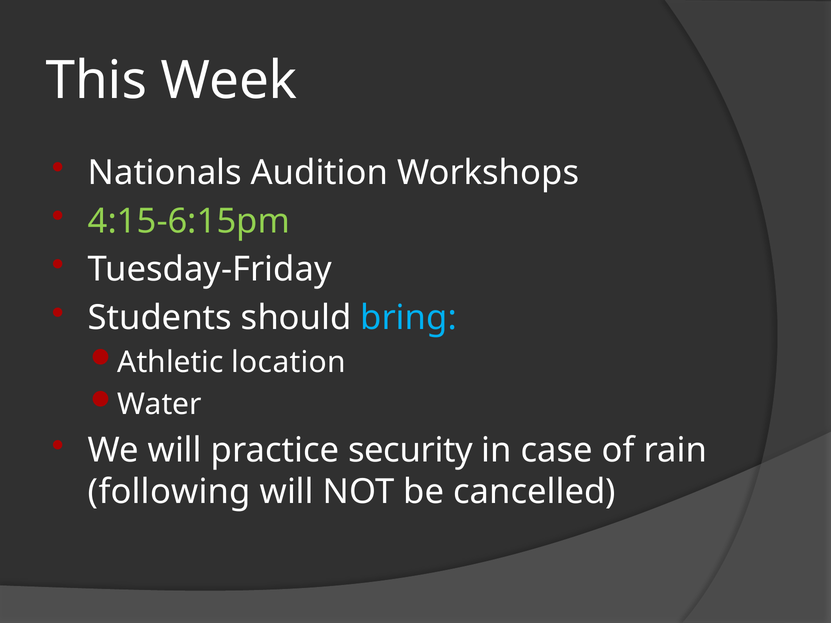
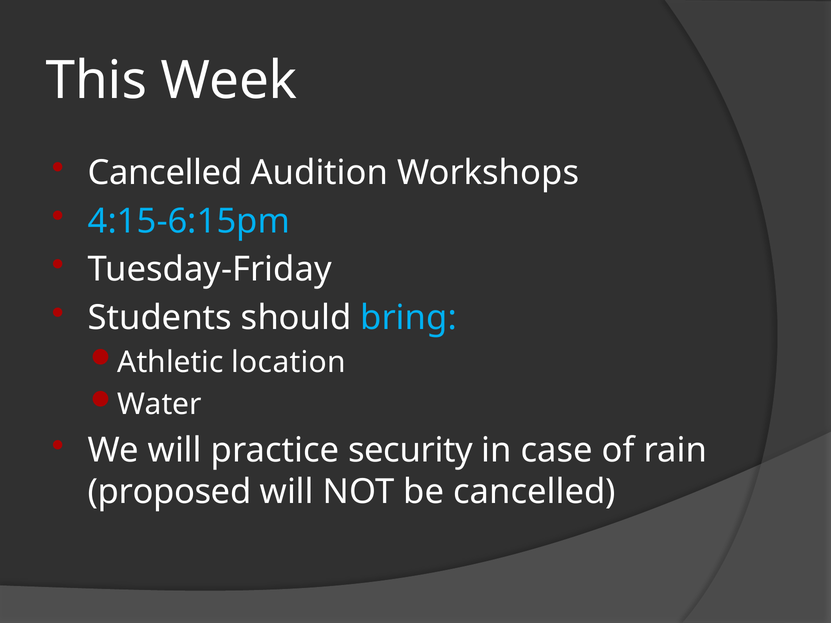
Nationals at (165, 173): Nationals -> Cancelled
4:15-6:15pm colour: light green -> light blue
following: following -> proposed
